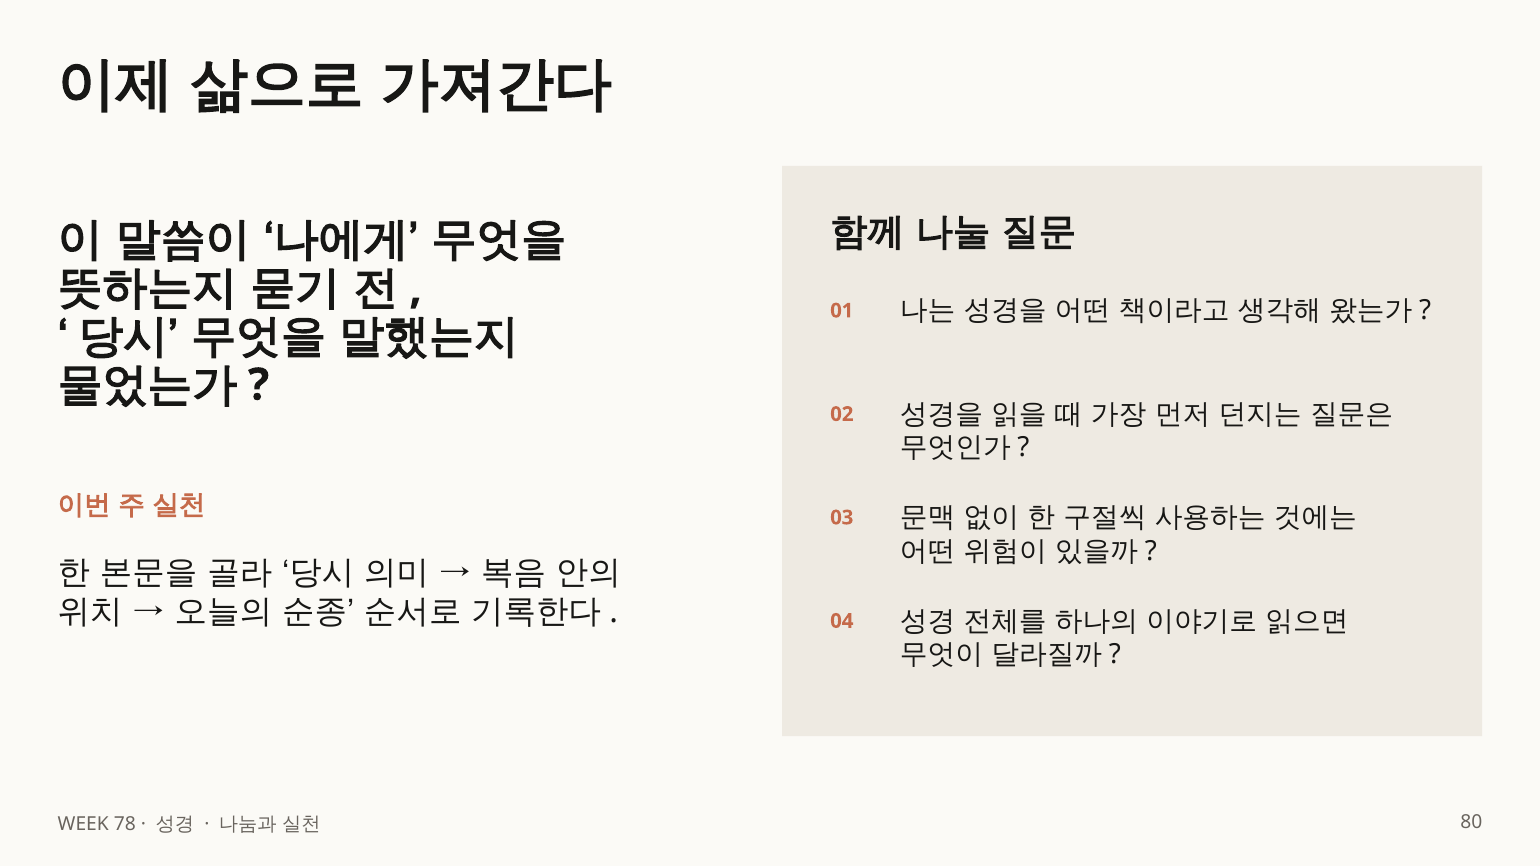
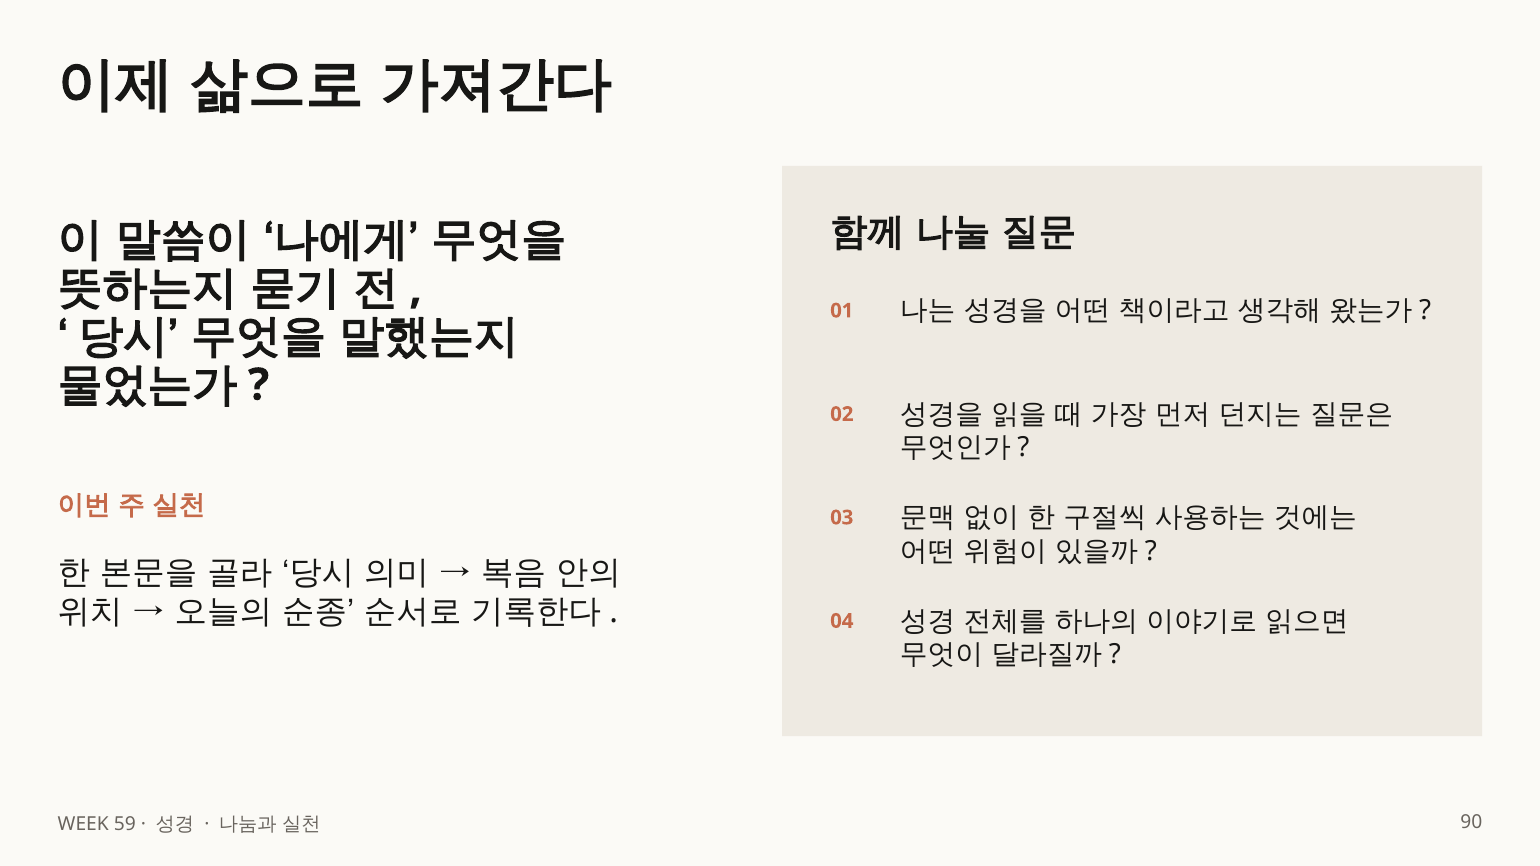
78: 78 -> 59
80: 80 -> 90
